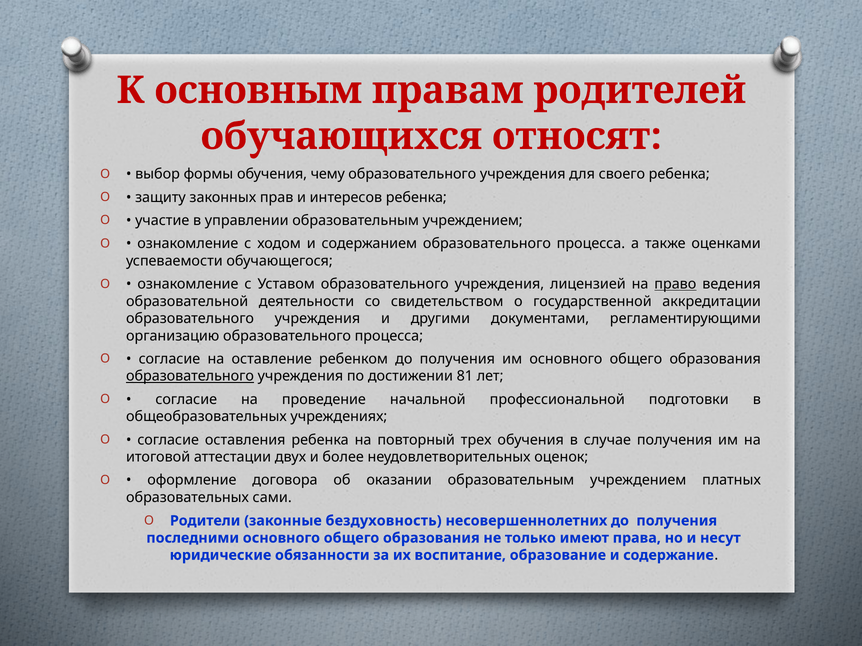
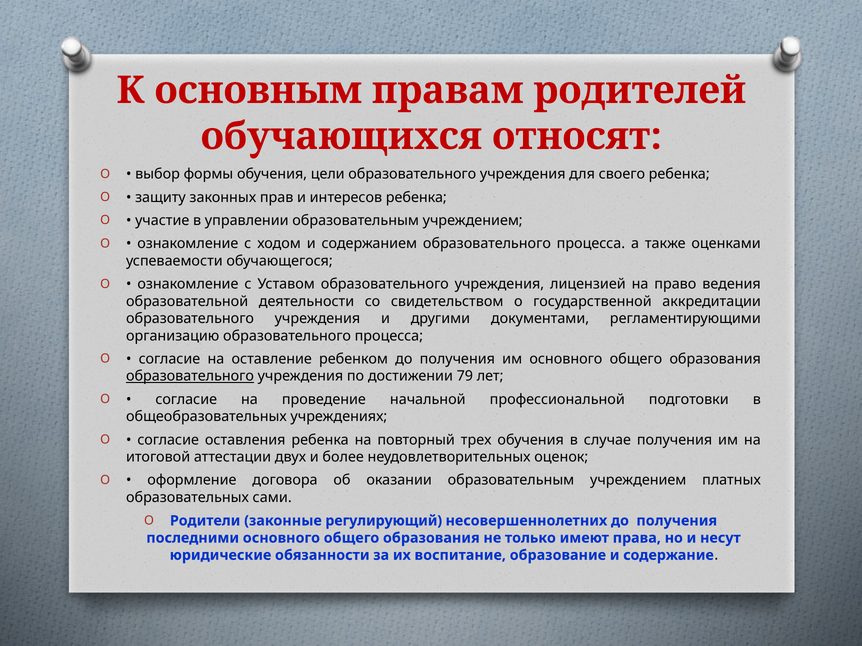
чему: чему -> цели
право underline: present -> none
81: 81 -> 79
бездуховность: бездуховность -> регулирующий
